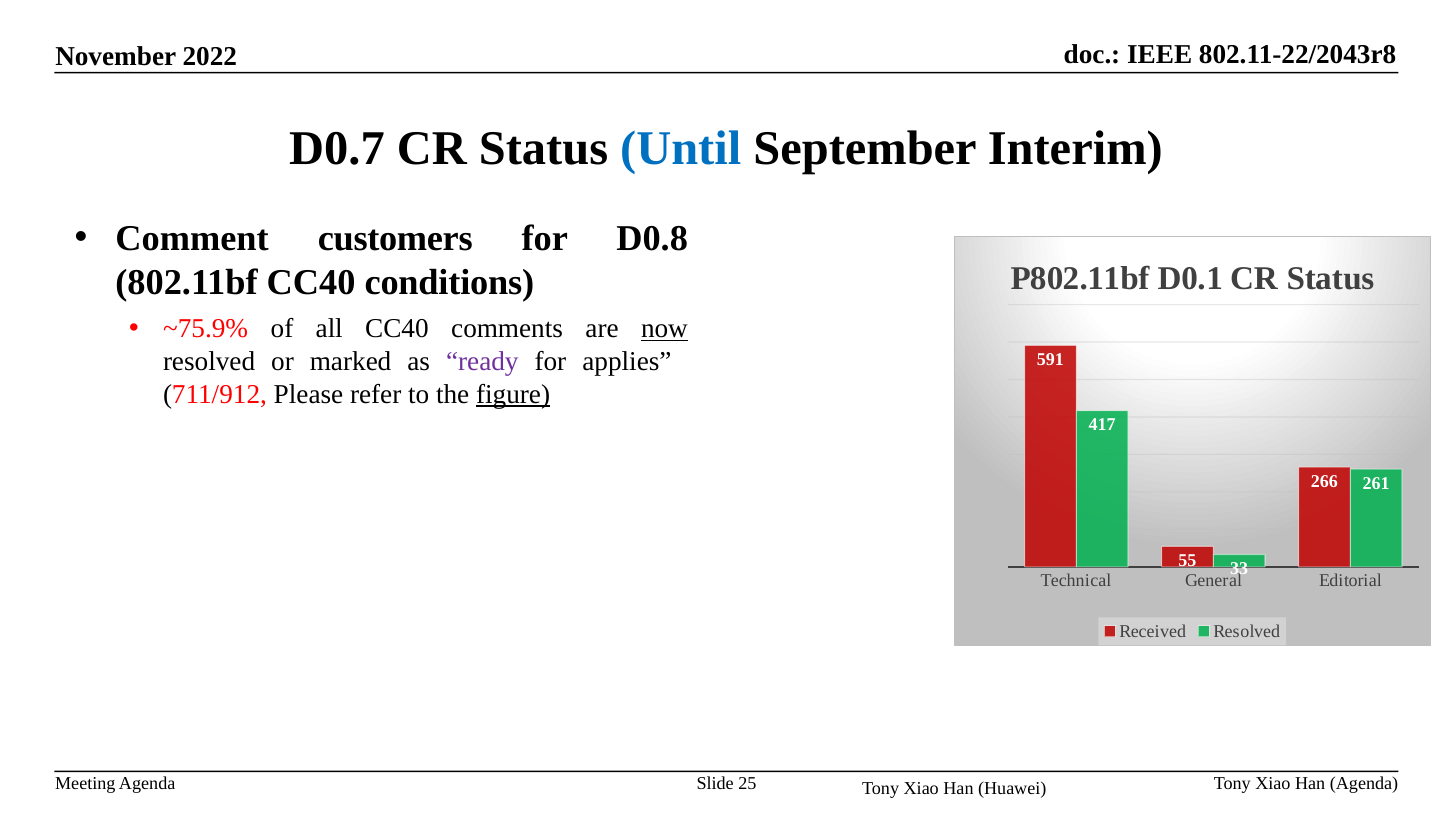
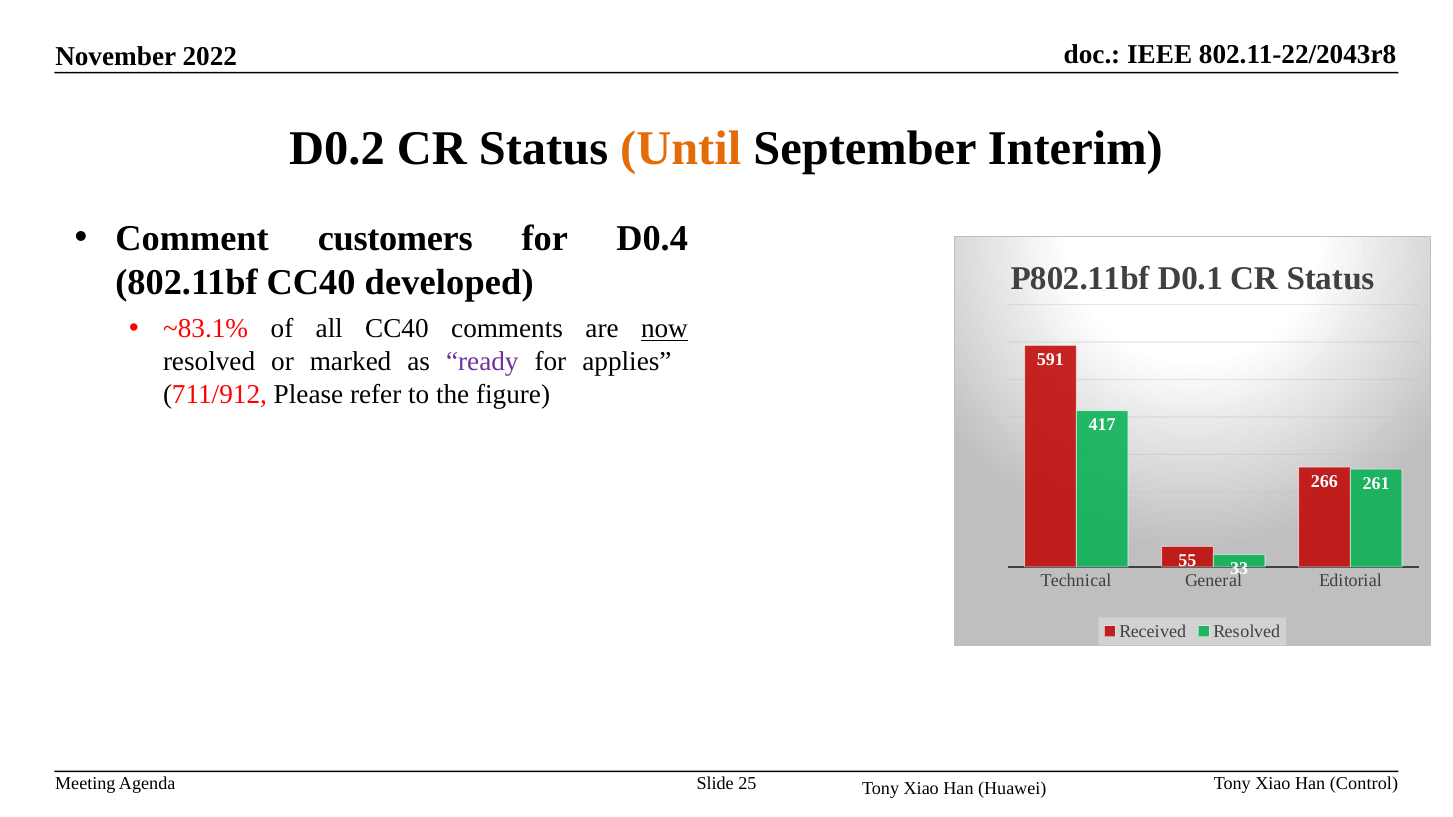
D0.7: D0.7 -> D0.2
Until colour: blue -> orange
D0.8: D0.8 -> D0.4
conditions: conditions -> developed
~75.9%: ~75.9% -> ~83.1%
figure underline: present -> none
Han Agenda: Agenda -> Control
